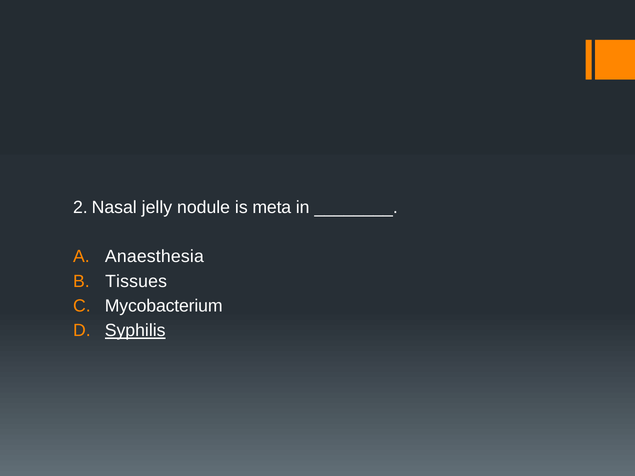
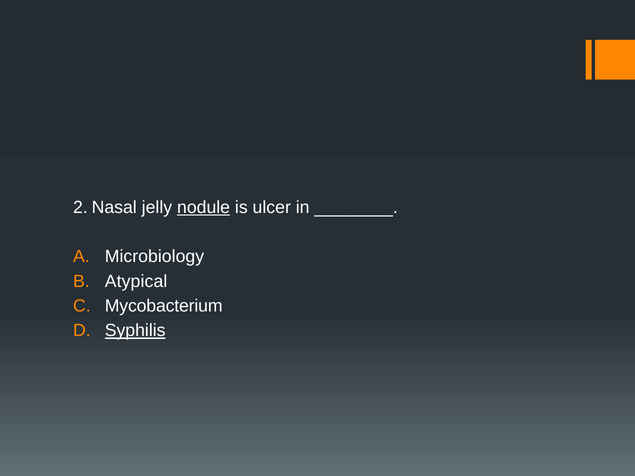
nodule underline: none -> present
meta: meta -> ulcer
Anaesthesia: Anaesthesia -> Microbiology
Tissues: Tissues -> Atypical
